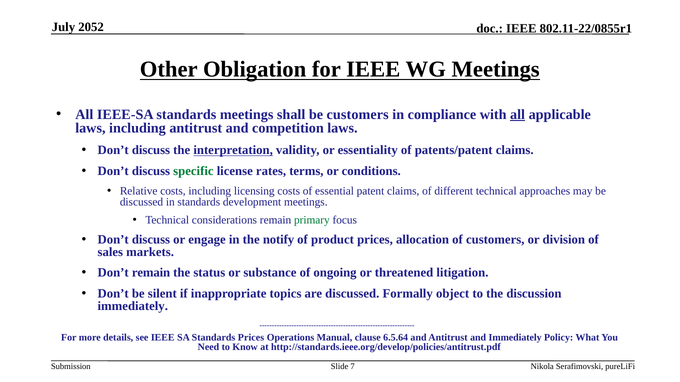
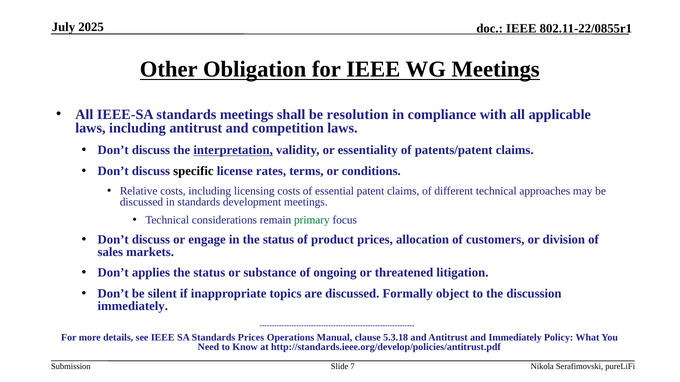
2052: 2052 -> 2025
be customers: customers -> resolution
all at (518, 115) underline: present -> none
specific colour: green -> black
in the notify: notify -> status
Don’t remain: remain -> applies
6.5.64: 6.5.64 -> 5.3.18
